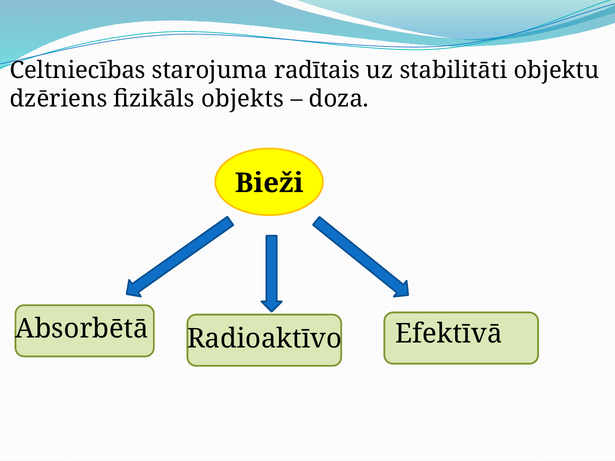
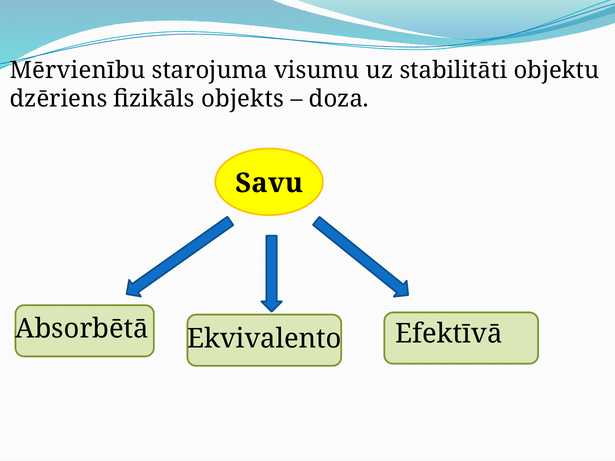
Celtniecības: Celtniecības -> Mērvienību
radītais: radītais -> visumu
Bieži: Bieži -> Savu
Radioaktīvo: Radioaktīvo -> Ekvivalento
